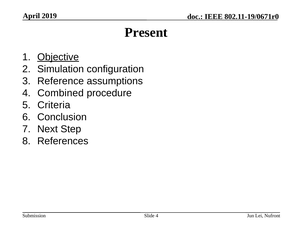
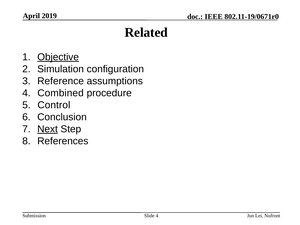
Present: Present -> Related
Criteria: Criteria -> Control
Next underline: none -> present
